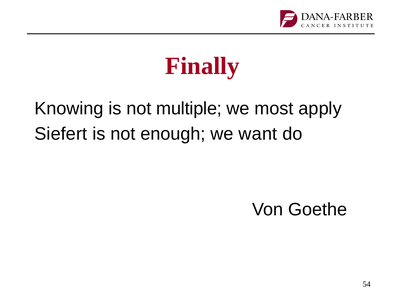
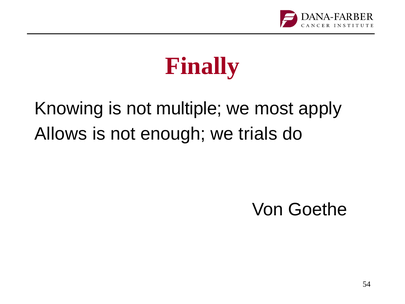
Siefert: Siefert -> Allows
want: want -> trials
